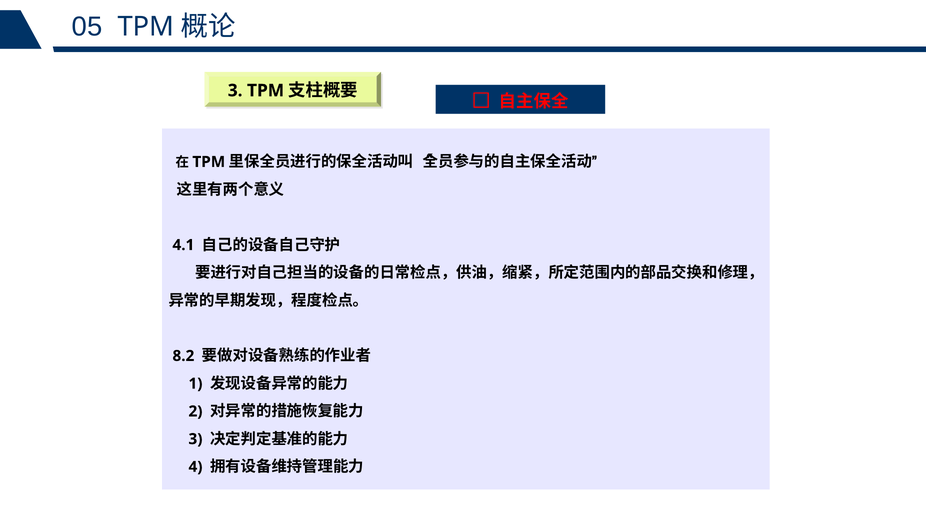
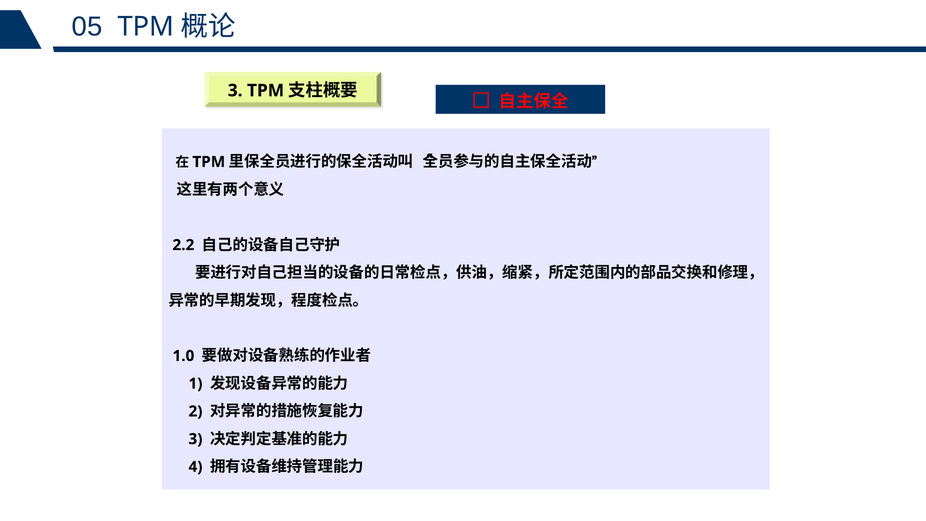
4.1: 4.1 -> 2.2
8.2: 8.2 -> 1.0
